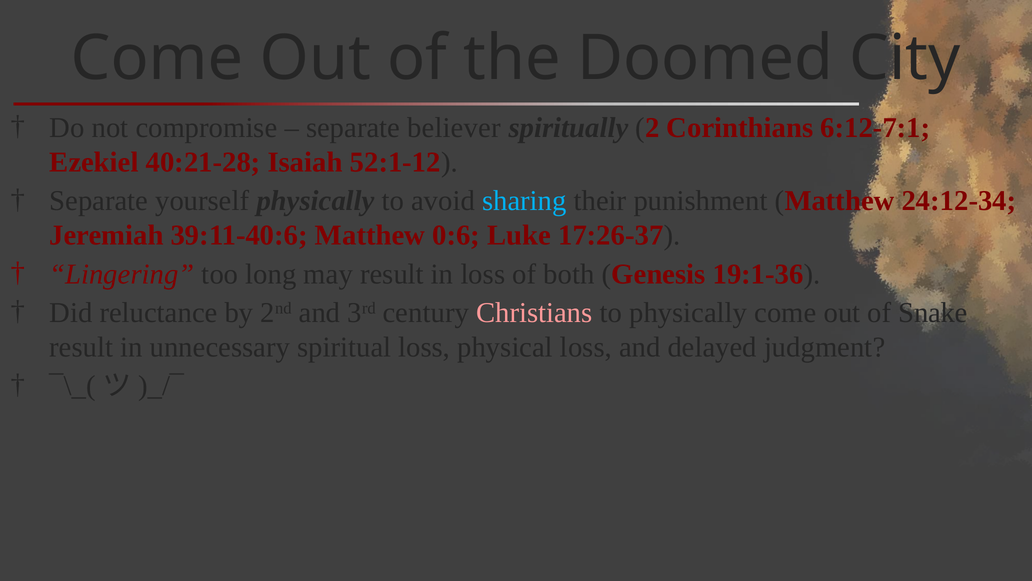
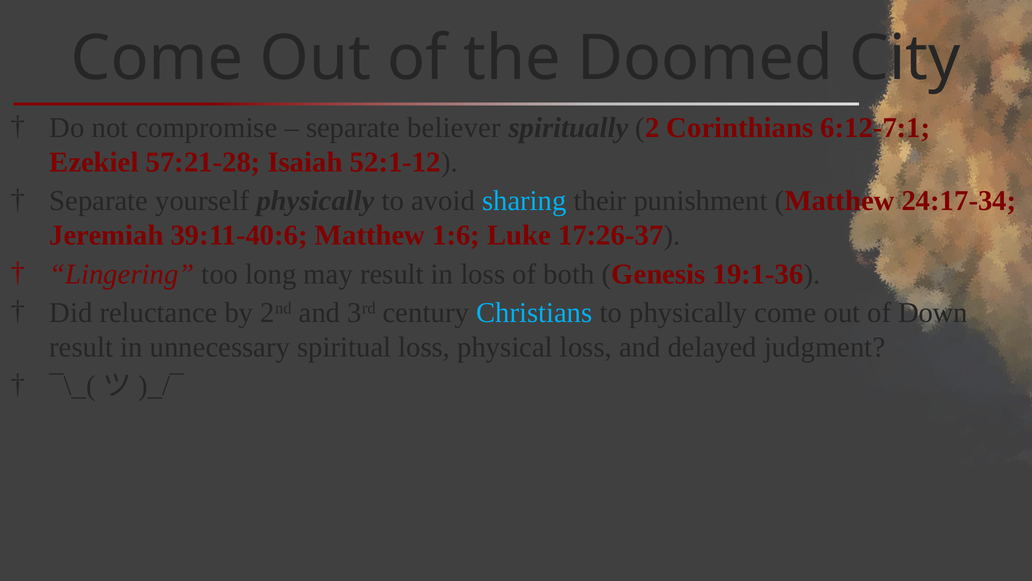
40:21-28: 40:21-28 -> 57:21-28
24:12-34: 24:12-34 -> 24:17-34
0:6: 0:6 -> 1:6
Christians colour: pink -> light blue
Snake: Snake -> Down
